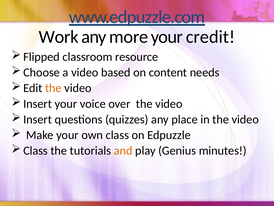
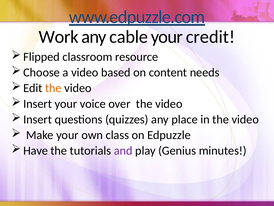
more: more -> cable
Class at (36, 150): Class -> Have
and colour: orange -> purple
